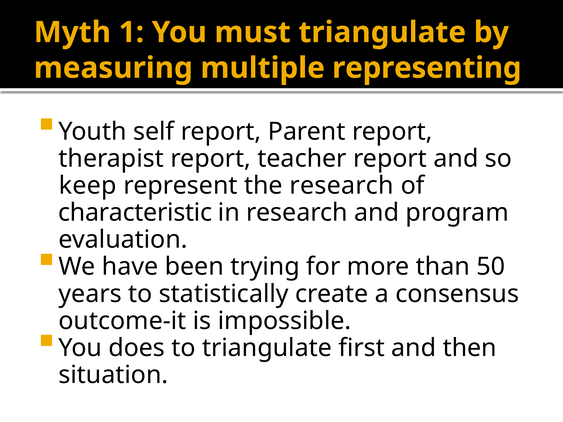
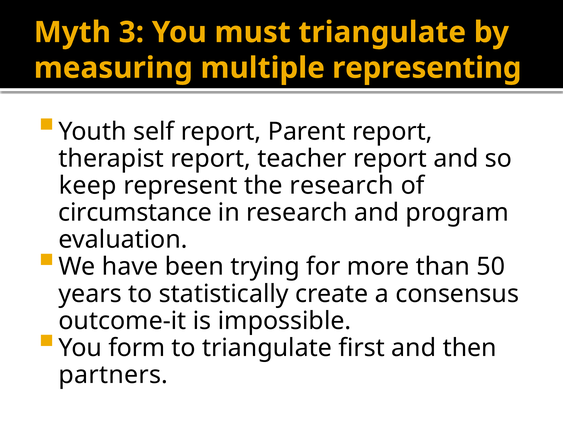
1: 1 -> 3
characteristic: characteristic -> circumstance
does: does -> form
situation: situation -> partners
